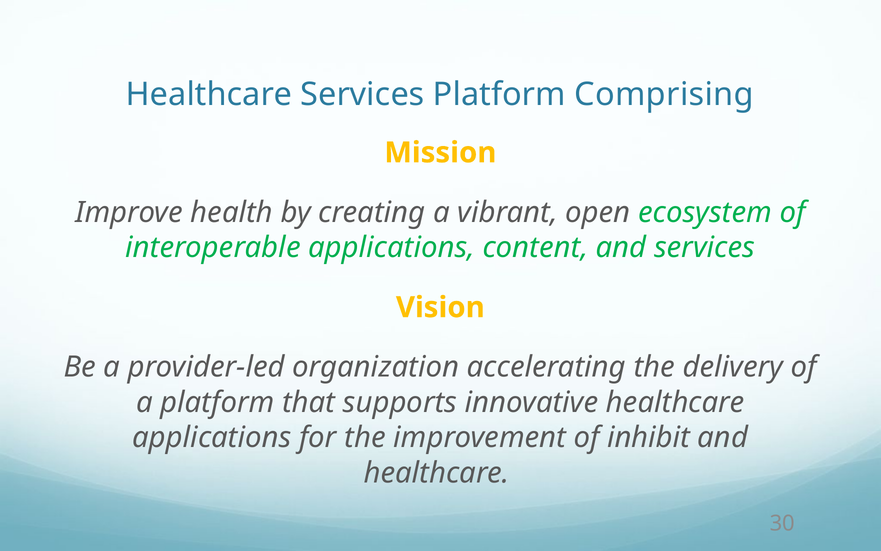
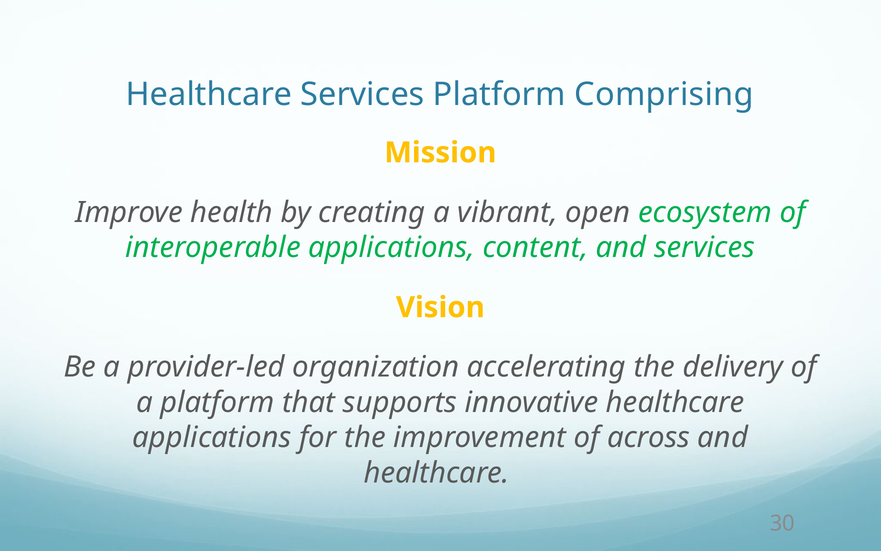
inhibit: inhibit -> across
